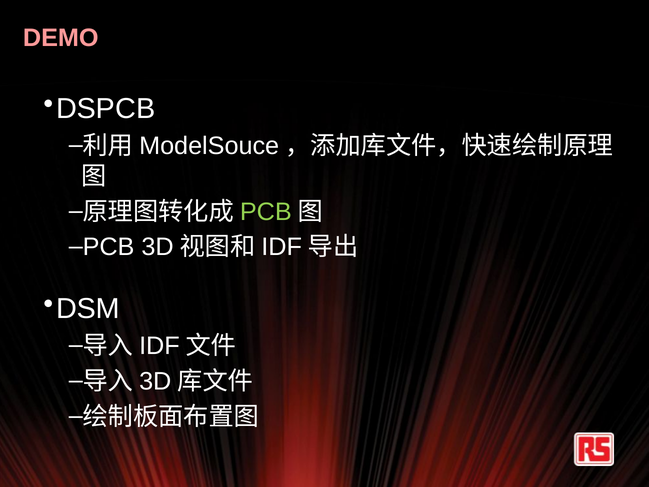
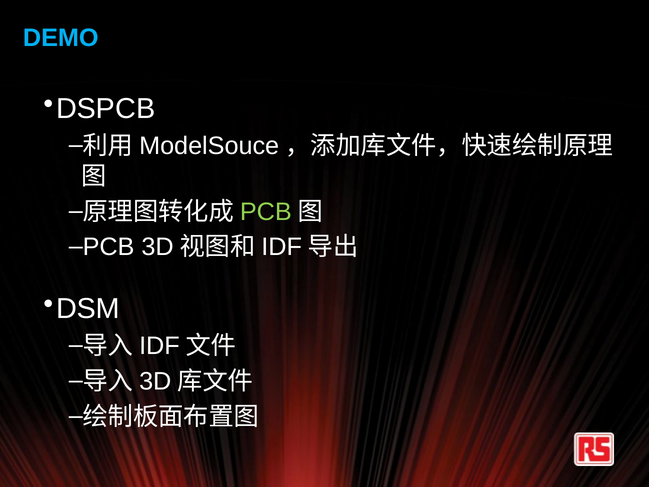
DEMO colour: pink -> light blue
